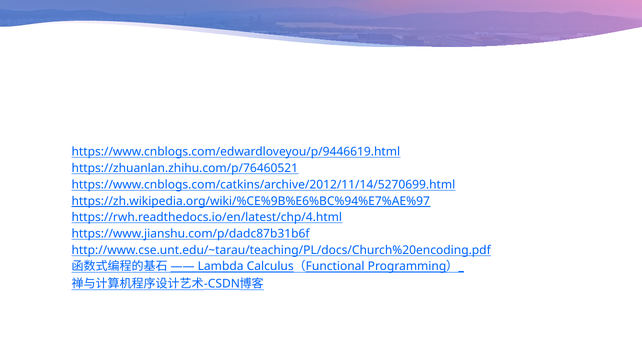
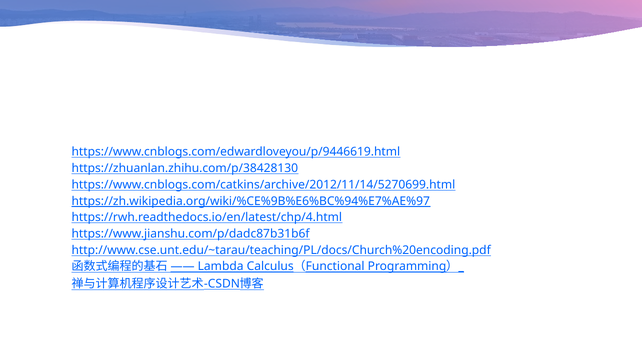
https://zhuanlan.zhihu.com/p/76460521: https://zhuanlan.zhihu.com/p/76460521 -> https://zhuanlan.zhihu.com/p/38428130
